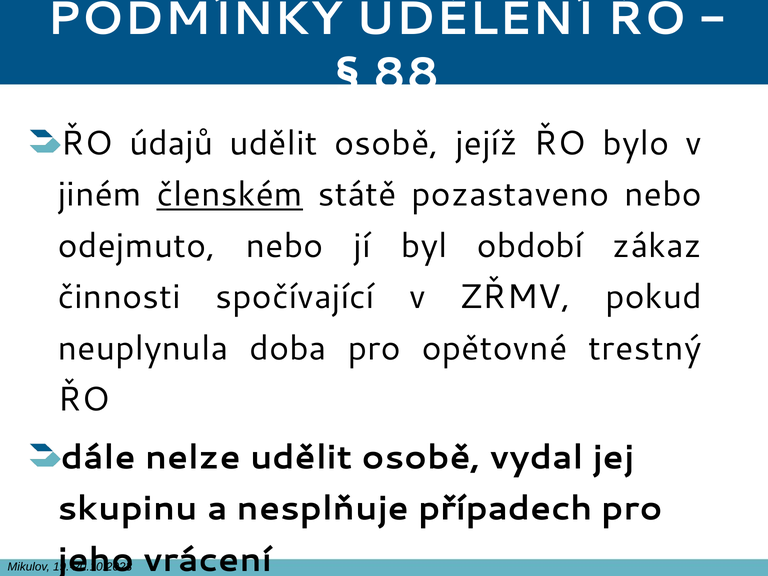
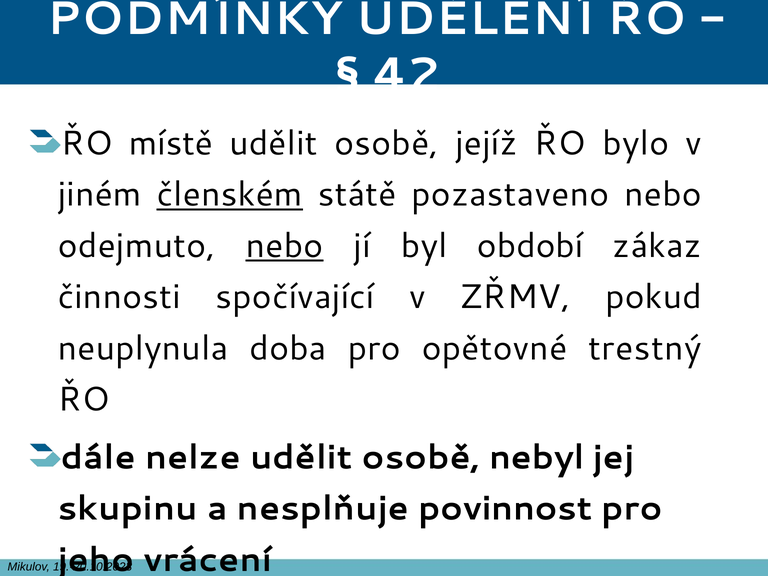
88: 88 -> 42
údajů: údajů -> místě
nebo at (285, 246) underline: none -> present
vydal: vydal -> nebyl
případech: případech -> povinnost
